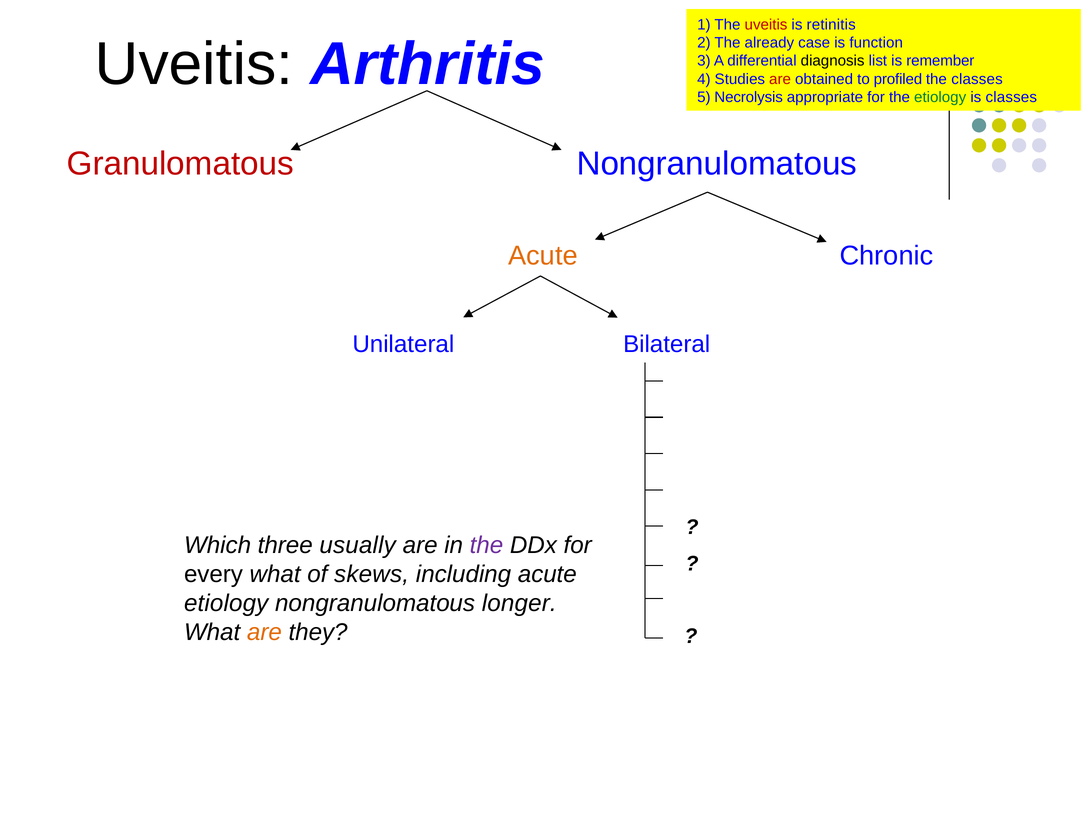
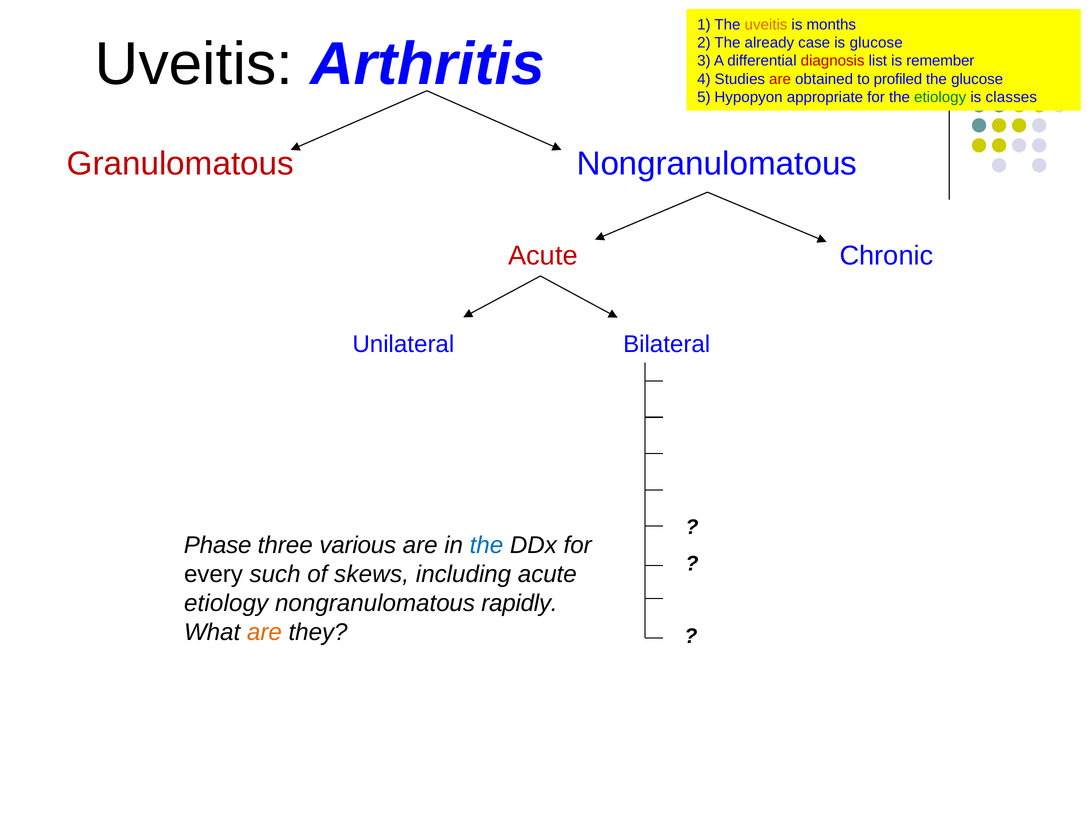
uveitis at (766, 25) colour: red -> orange
retinitis: retinitis -> months
is function: function -> glucose
diagnosis colour: black -> red
the classes: classes -> glucose
Necrolysis: Necrolysis -> Hypopyon
Acute at (543, 256) colour: orange -> red
Which: Which -> Phase
usually: usually -> various
the at (486, 546) colour: purple -> blue
every what: what -> such
longer: longer -> rapidly
